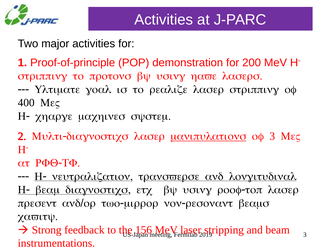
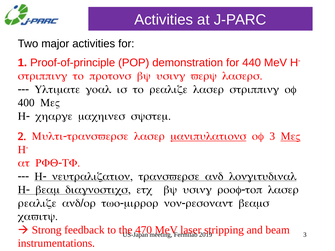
200: 200 -> 440
have: have -> very
Multi-diagnostics: Multi-diagnostics -> Multi-transverse
MeV at (291, 136) underline: none -> present
present at (37, 203): present -> realize
156: 156 -> 470
